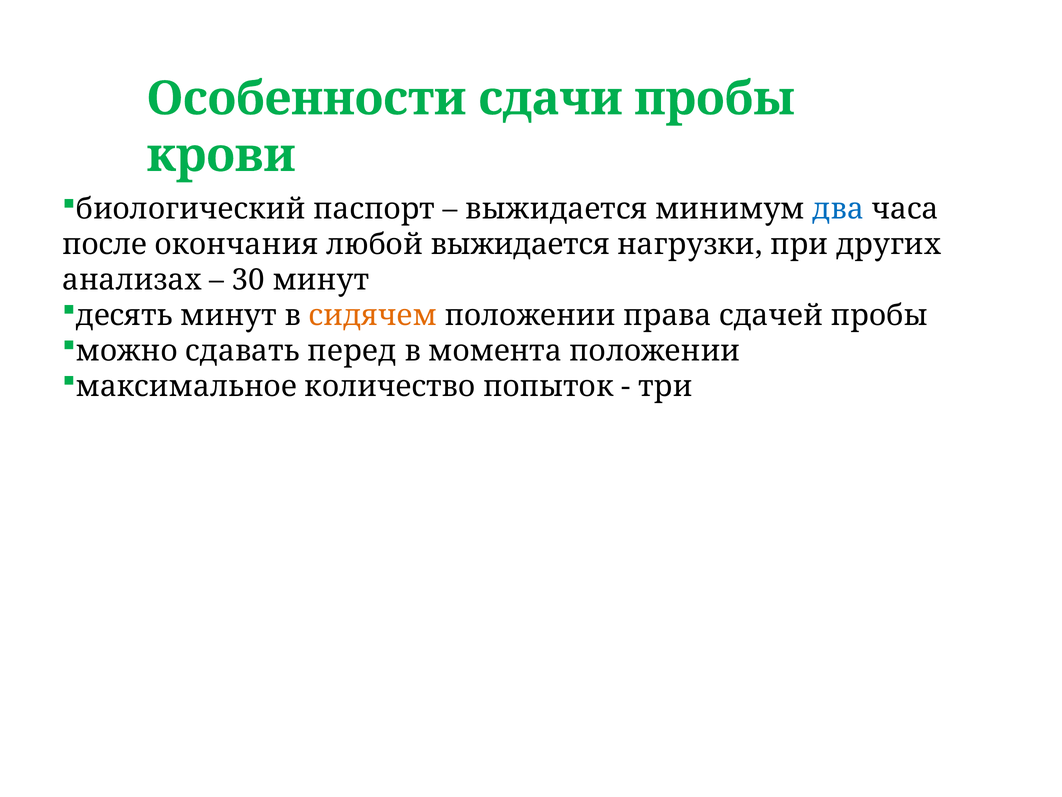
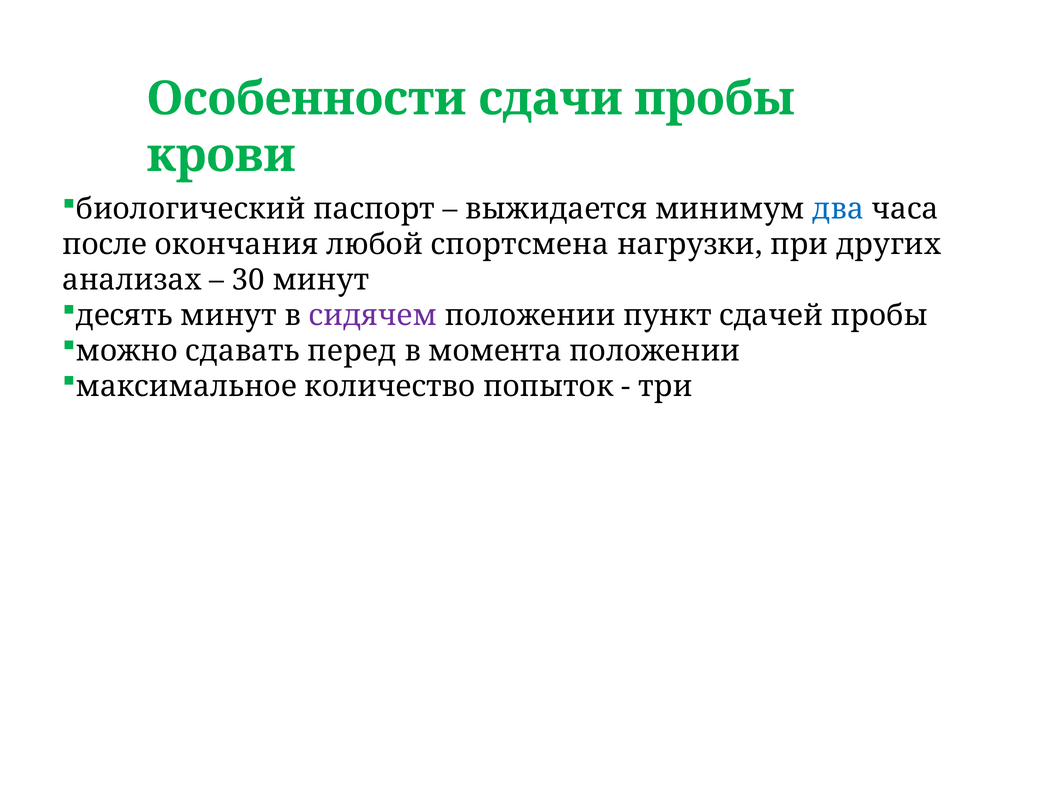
любой выжидается: выжидается -> спортсмена
сидячем colour: orange -> purple
права: права -> пункт
